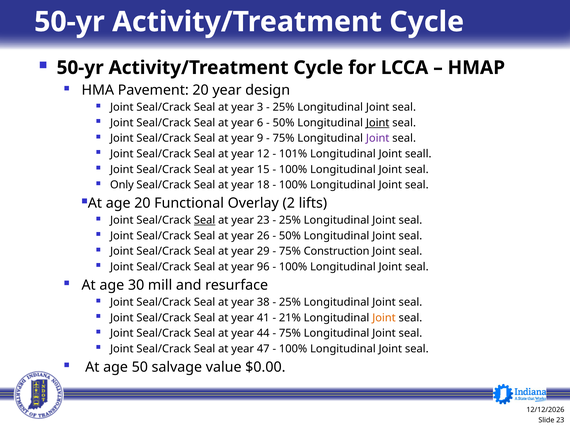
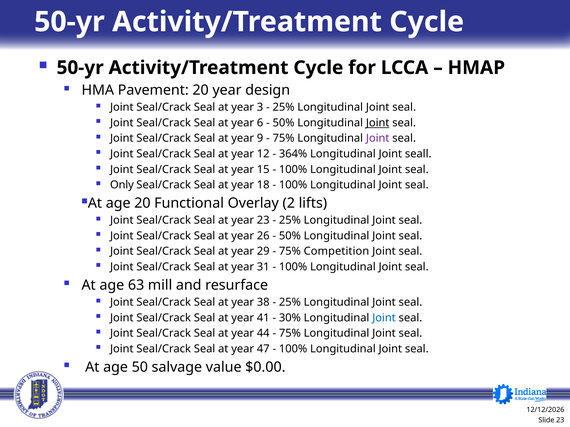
101%: 101% -> 364%
Seal at (205, 221) underline: present -> none
Construction: Construction -> Competition
96: 96 -> 31
30: 30 -> 63
21%: 21% -> 30%
Joint at (384, 318) colour: orange -> blue
